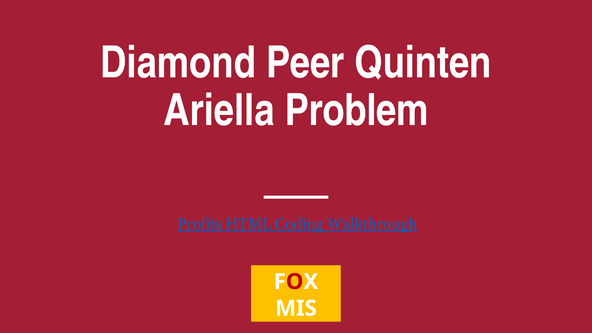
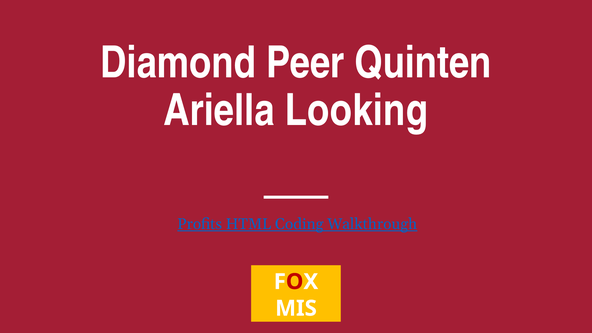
Problem: Problem -> Looking
